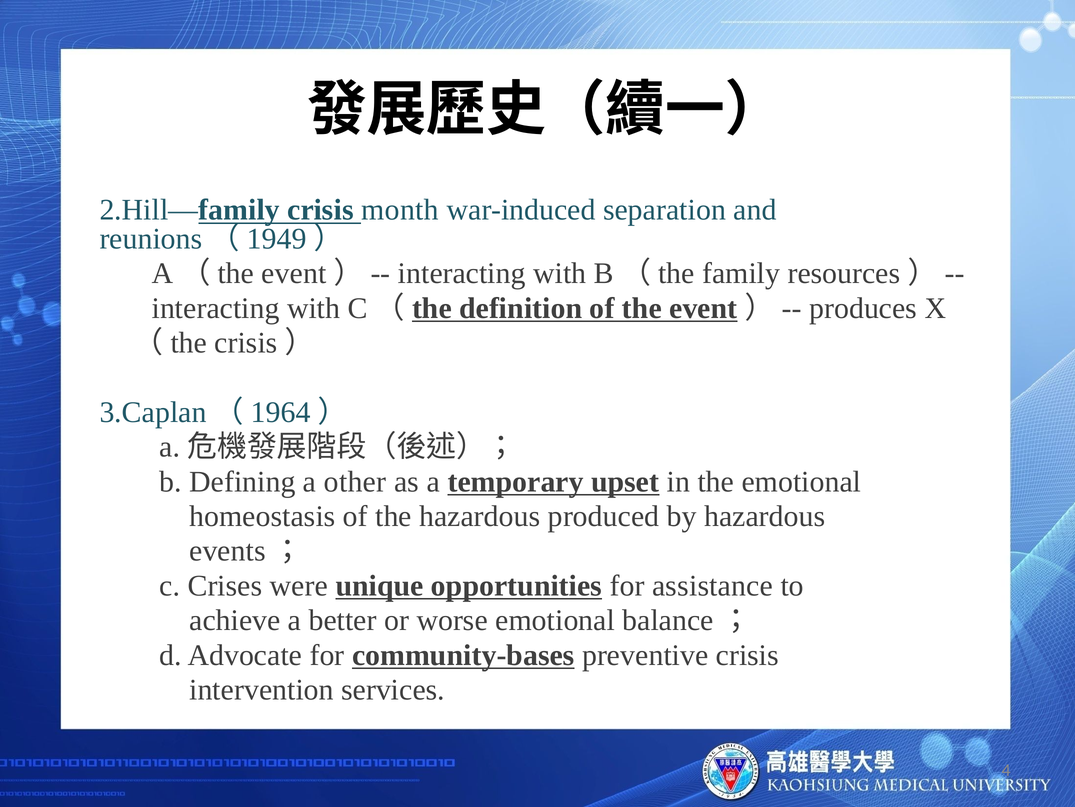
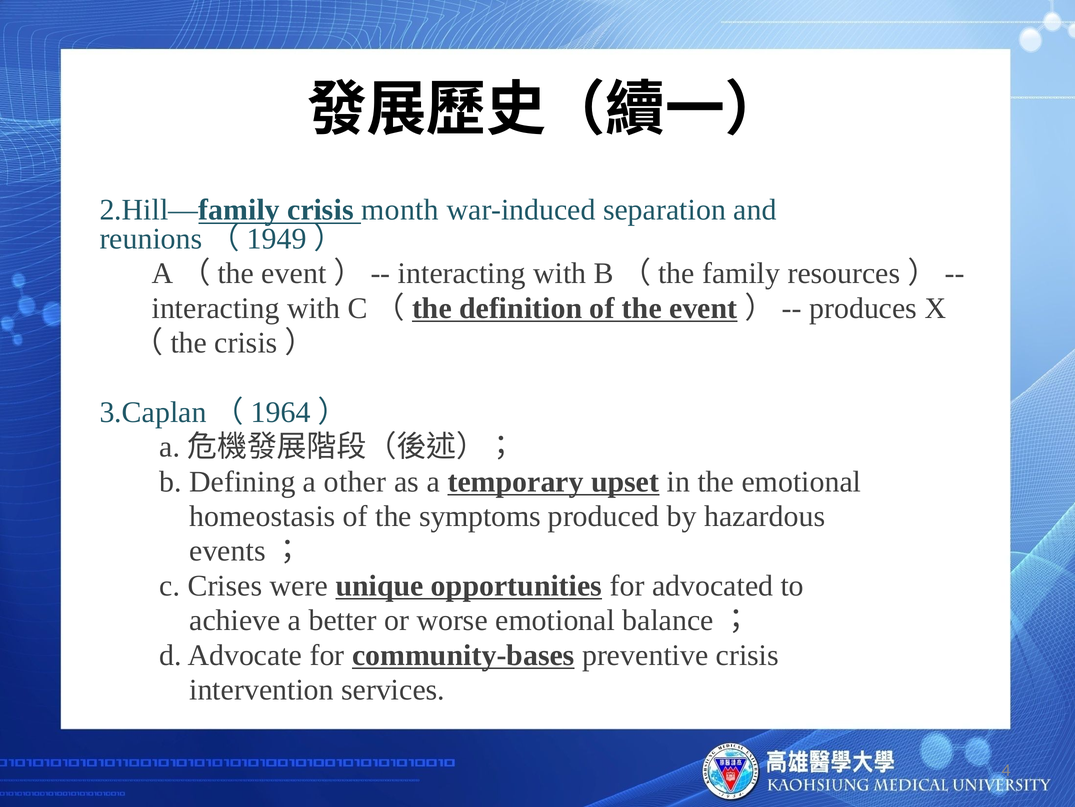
the hazardous: hazardous -> symptoms
assistance: assistance -> advocated
